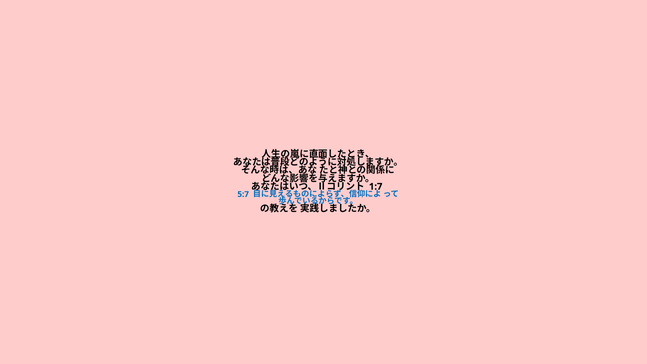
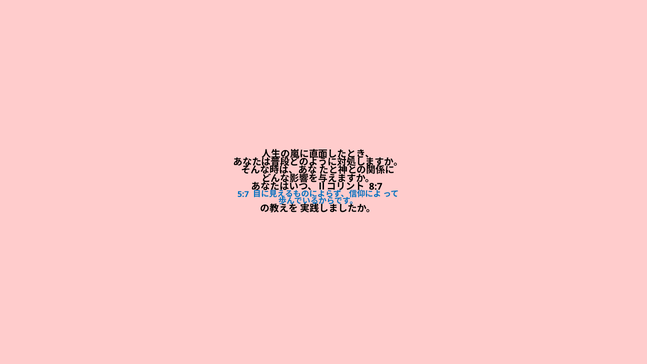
1:7: 1:7 -> 8:7
